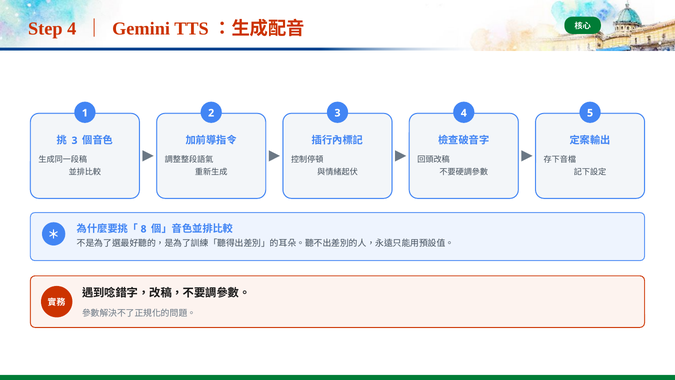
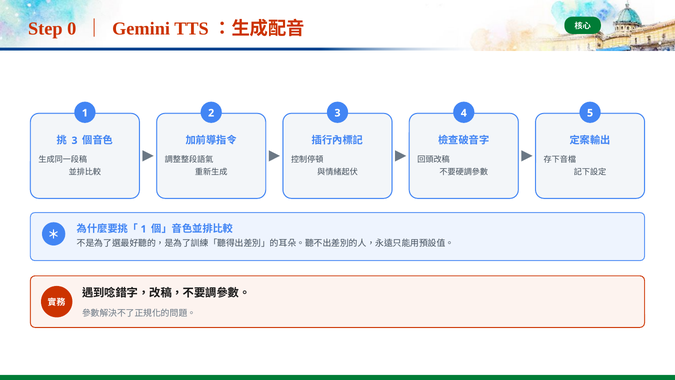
Step 4: 4 -> 0
8 at (144, 229): 8 -> 1
